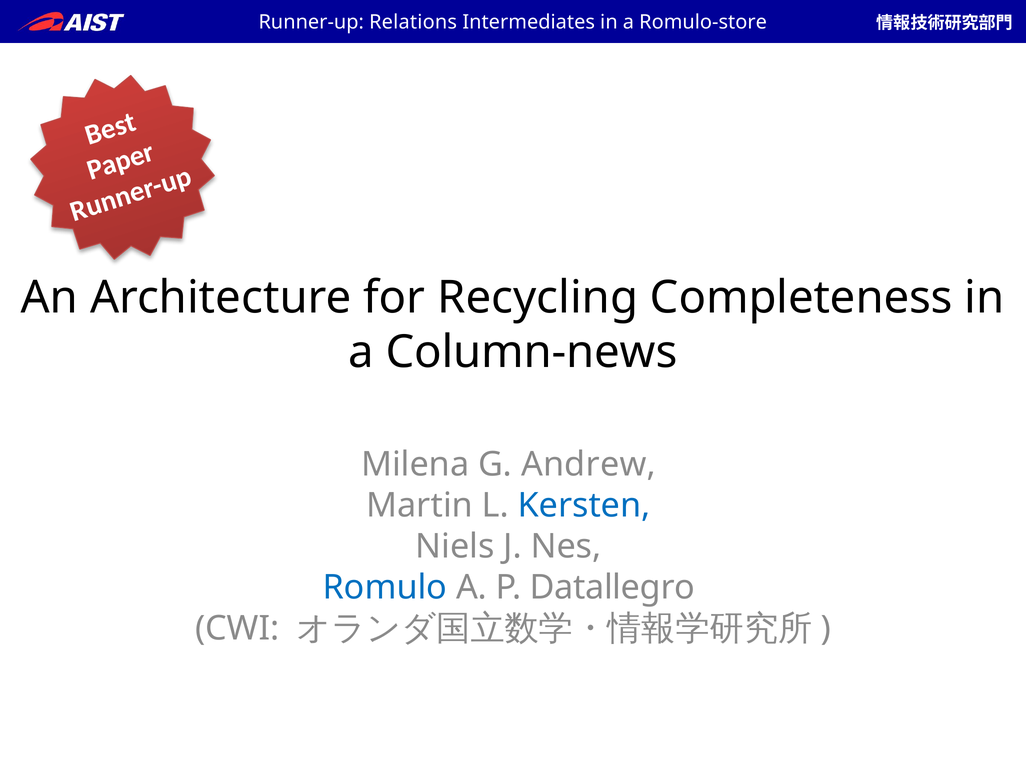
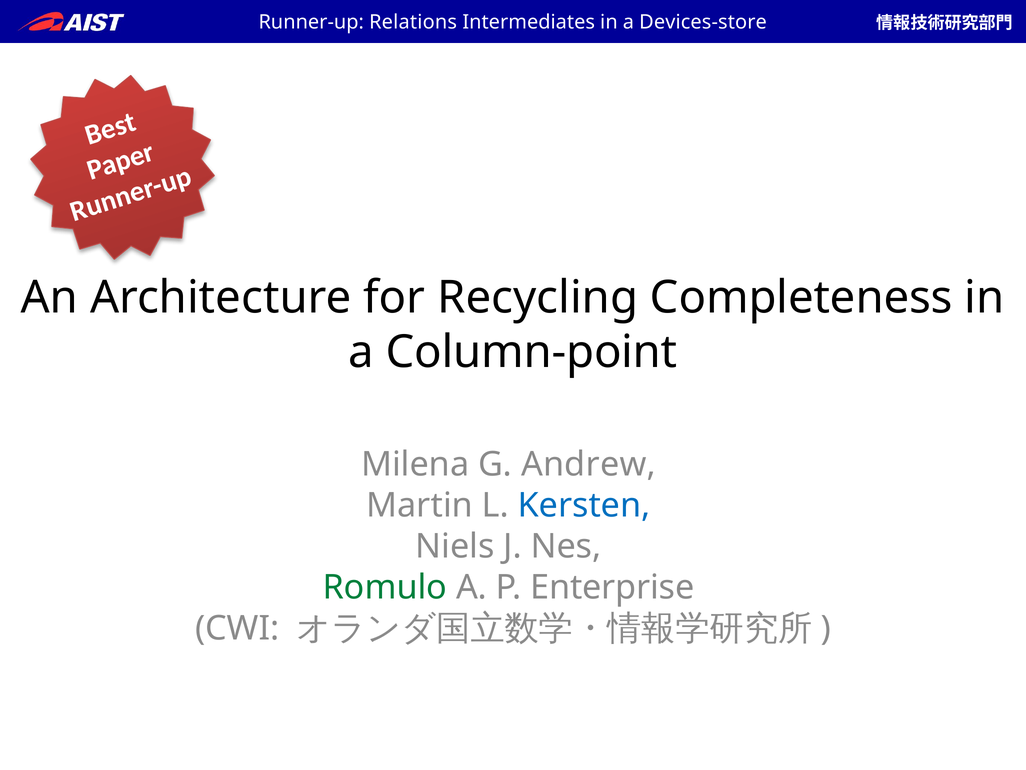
Romulo-store: Romulo-store -> Devices-store
Column-news: Column-news -> Column-point
Romulo colour: blue -> green
Datallegro: Datallegro -> Enterprise
